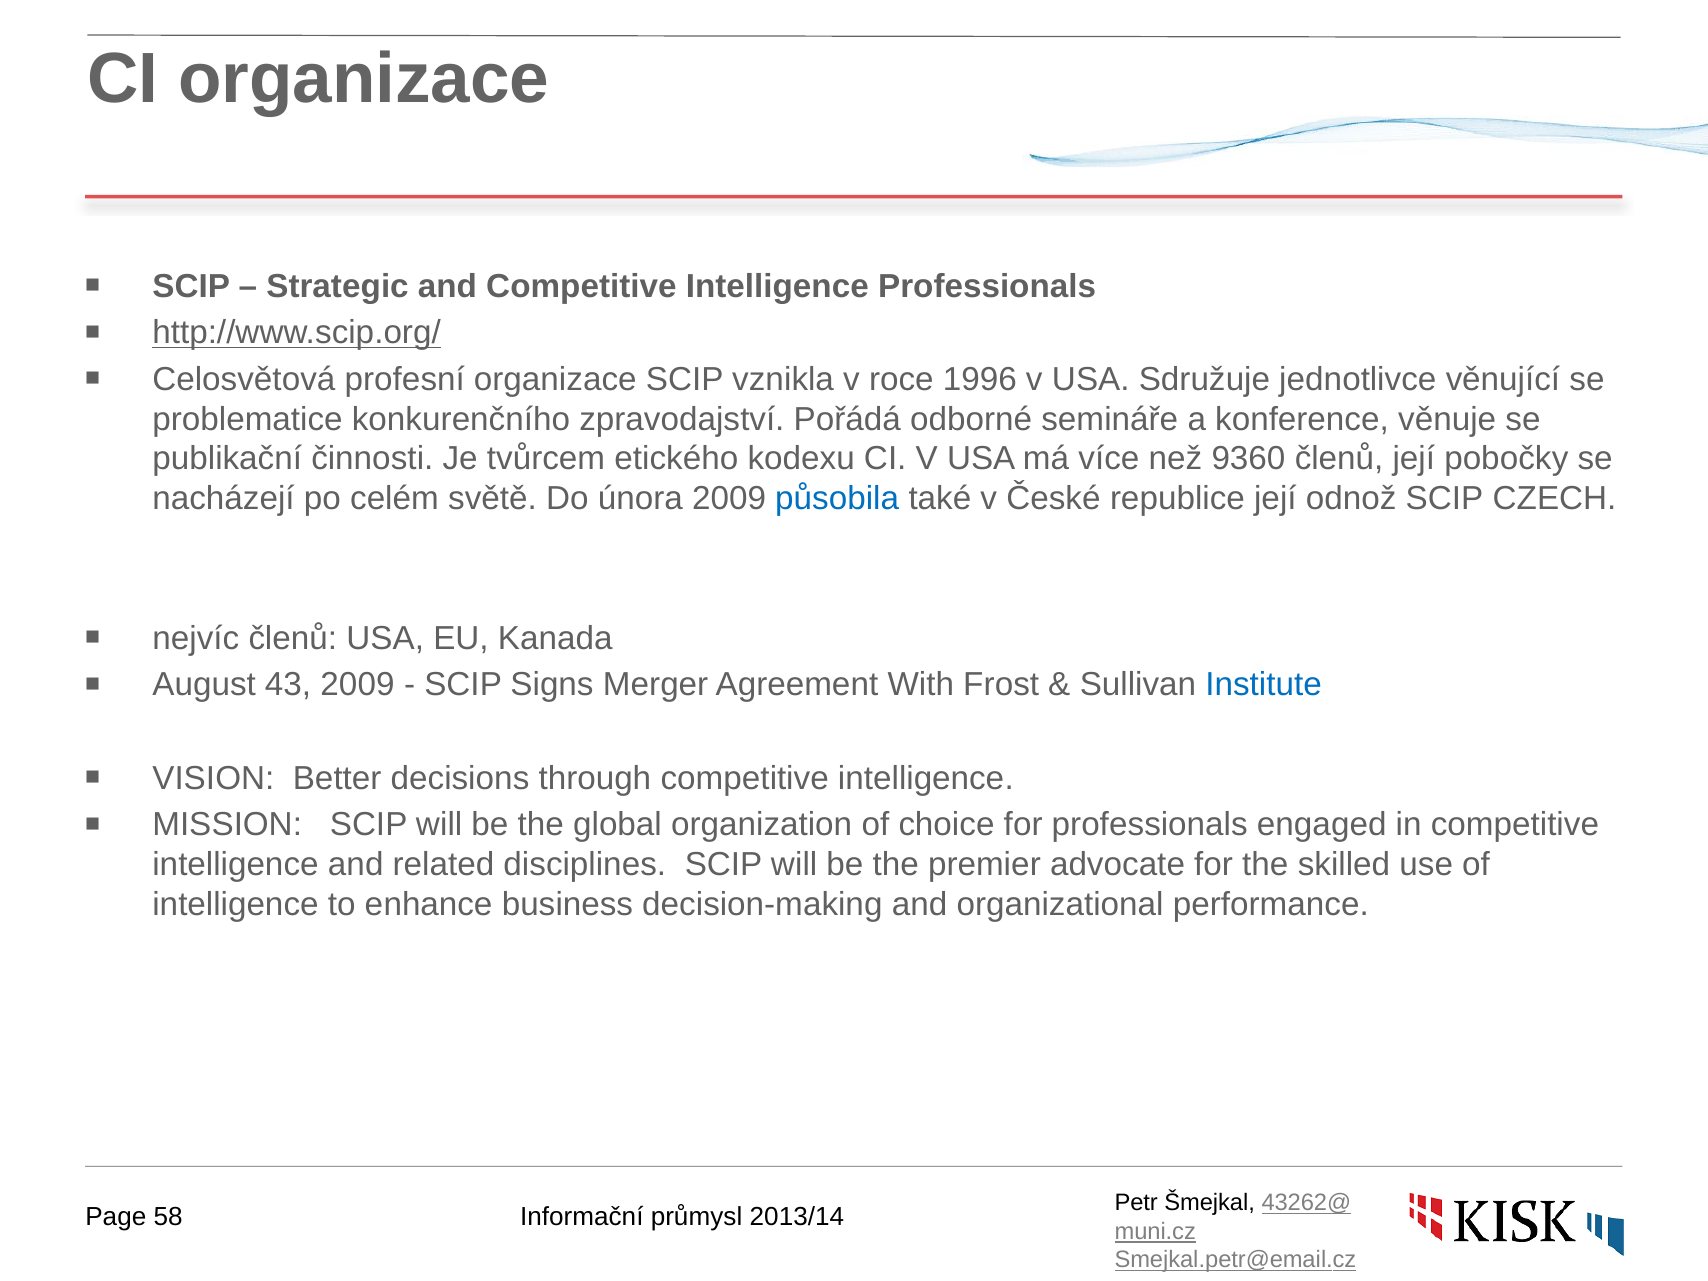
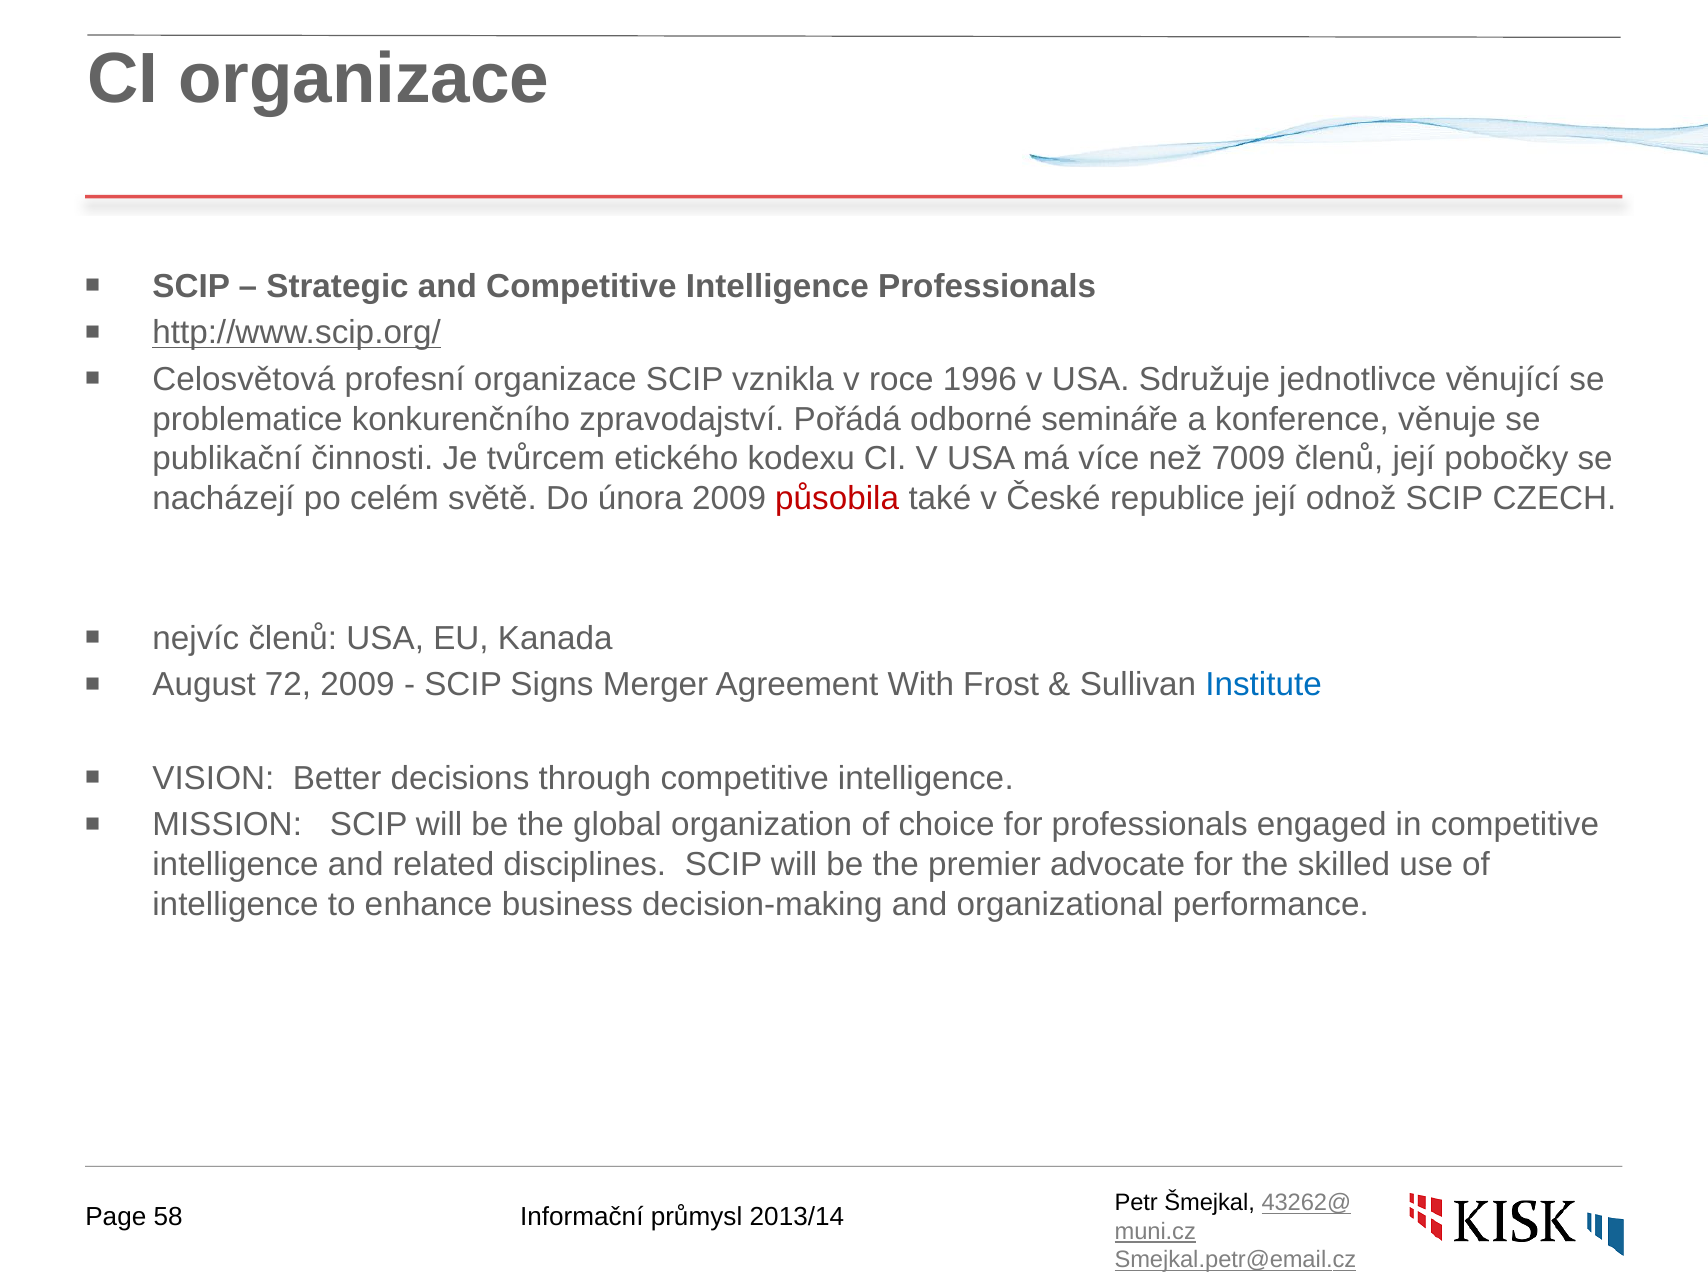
9360: 9360 -> 7009
působila colour: blue -> red
43: 43 -> 72
